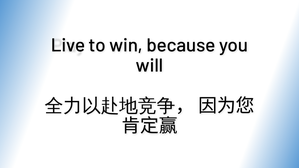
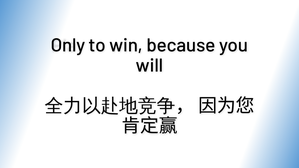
Live: Live -> Only
